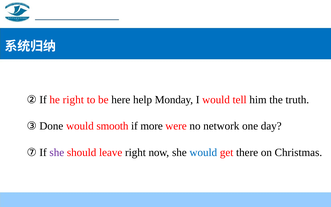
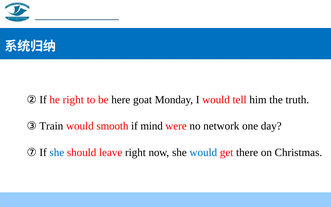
help: help -> goat
Done: Done -> Train
more: more -> mind
she at (57, 152) colour: purple -> blue
